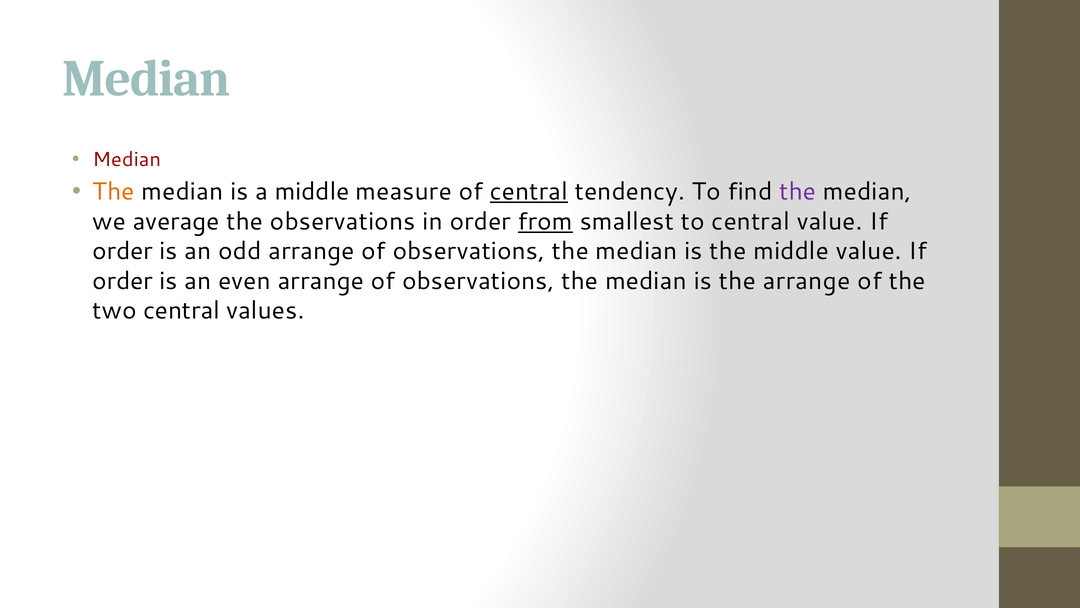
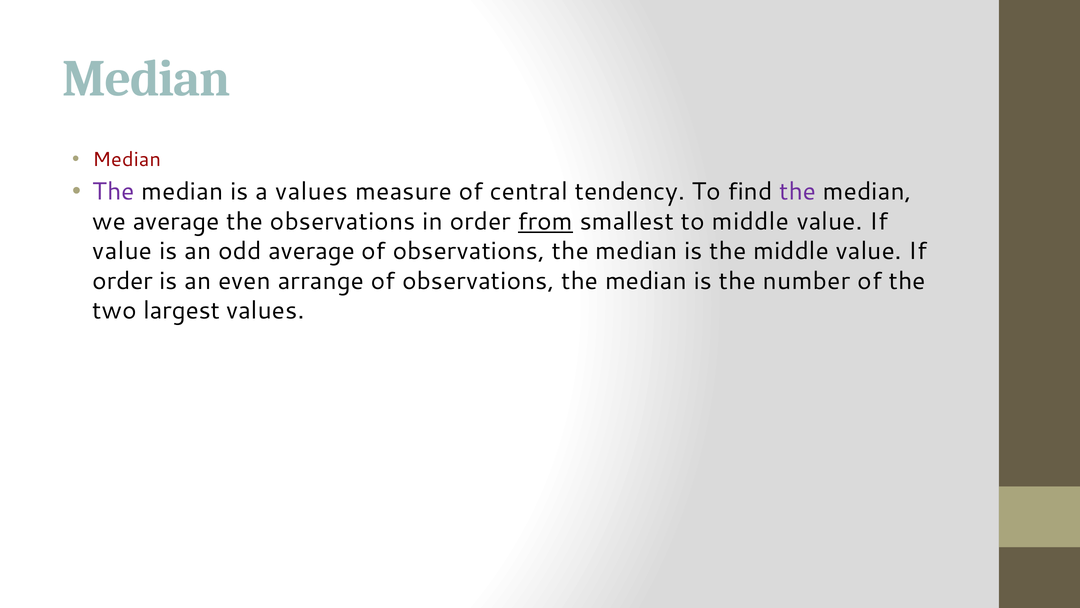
The at (114, 192) colour: orange -> purple
a middle: middle -> values
central at (529, 192) underline: present -> none
to central: central -> middle
order at (123, 251): order -> value
odd arrange: arrange -> average
the arrange: arrange -> number
two central: central -> largest
